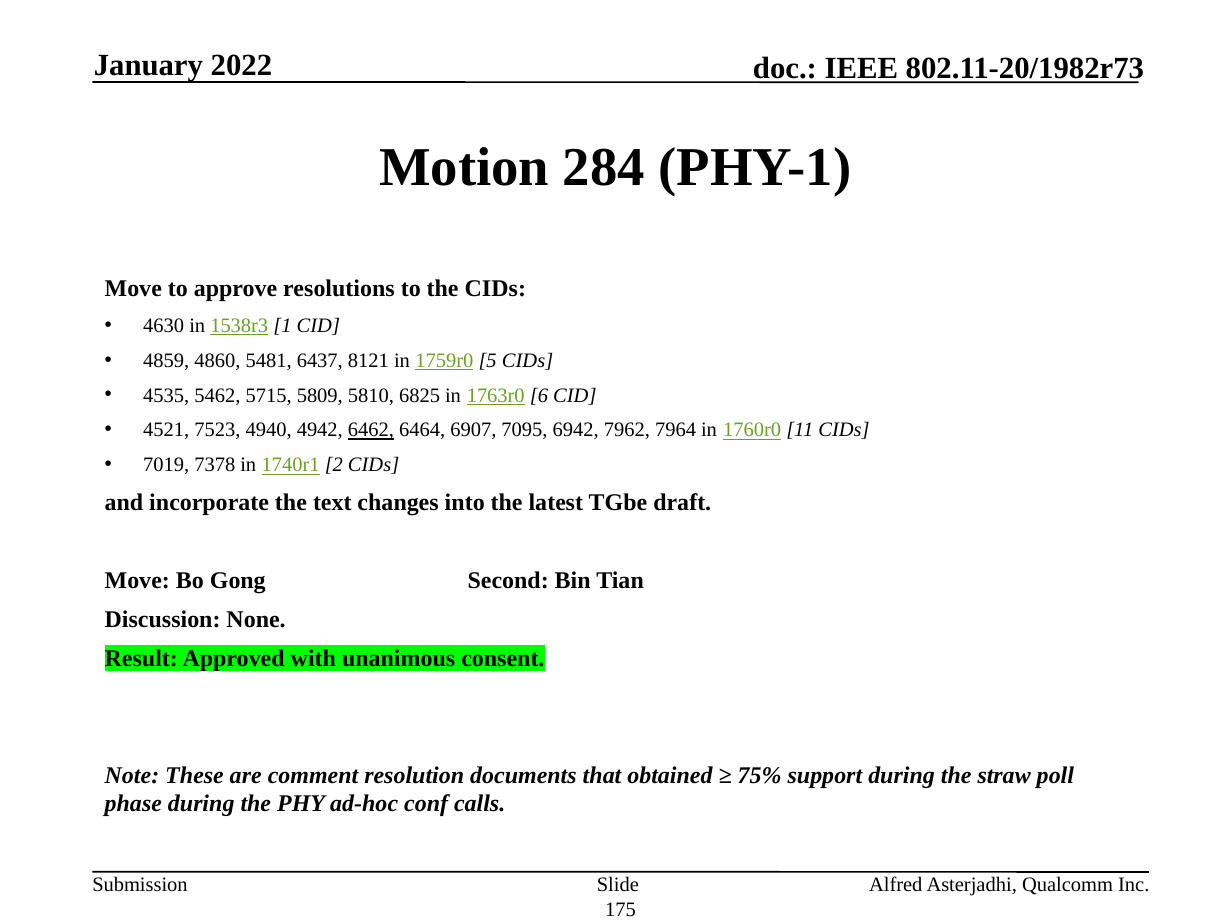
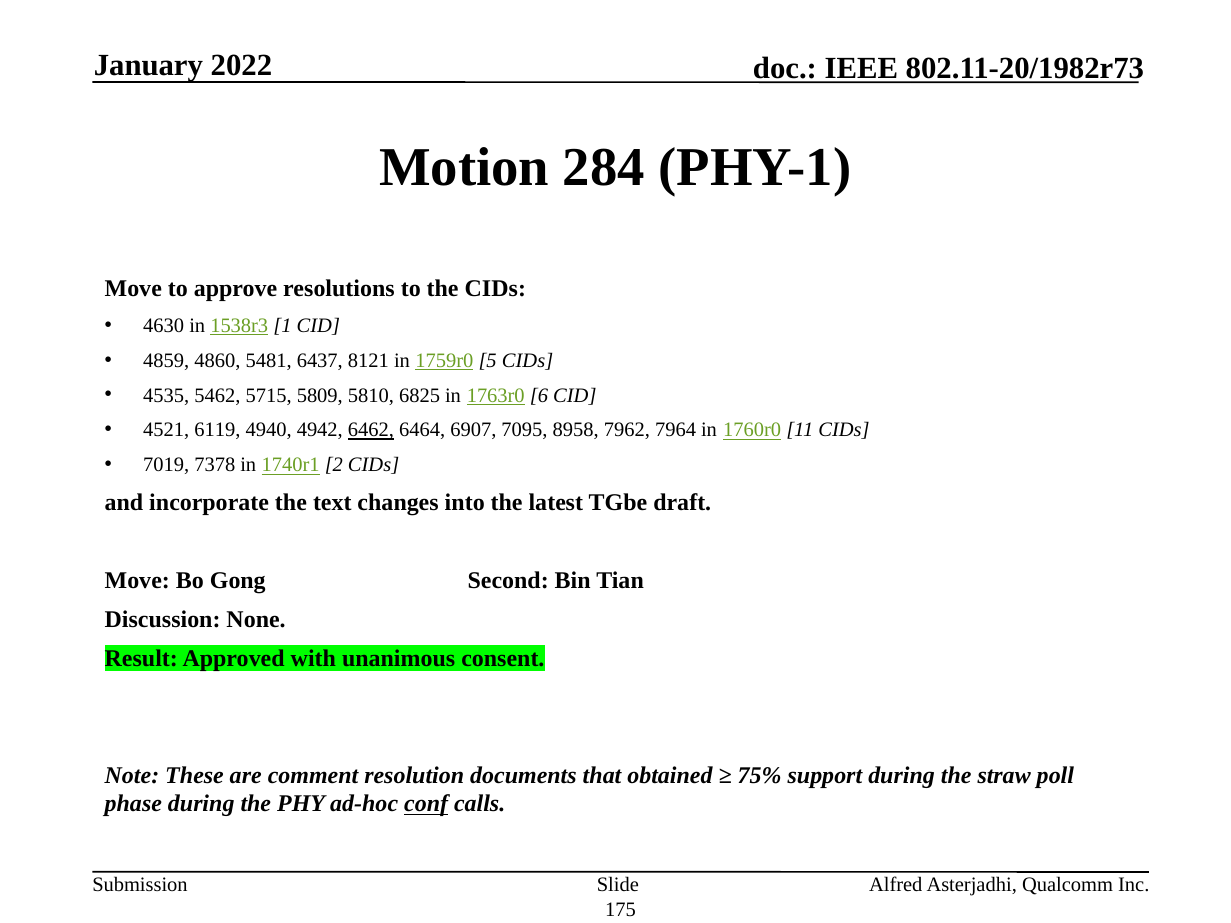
7523: 7523 -> 6119
6942: 6942 -> 8958
conf underline: none -> present
